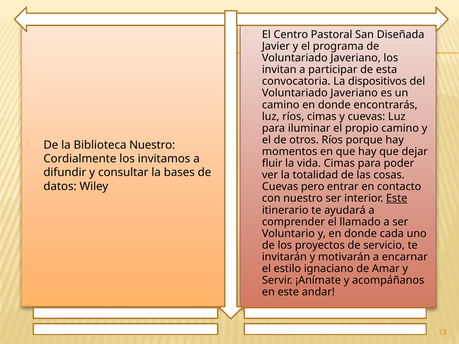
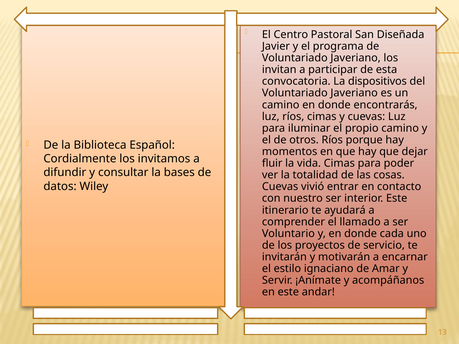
Biblioteca Nuestro: Nuestro -> Español
pero: pero -> vivió
Este at (397, 199) underline: present -> none
